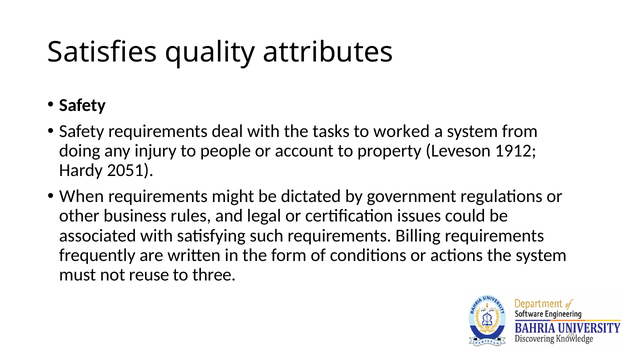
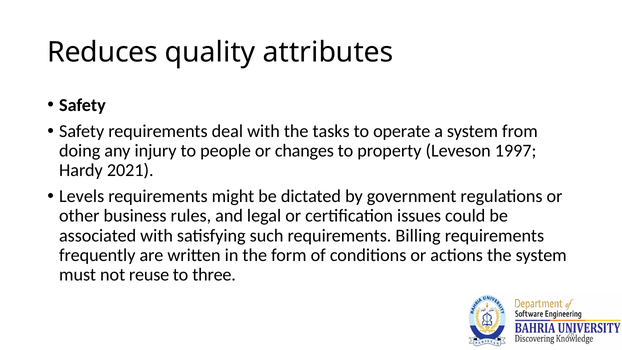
Satisfies: Satisfies -> Reduces
worked: worked -> operate
account: account -> changes
1912: 1912 -> 1997
2051: 2051 -> 2021
When: When -> Levels
